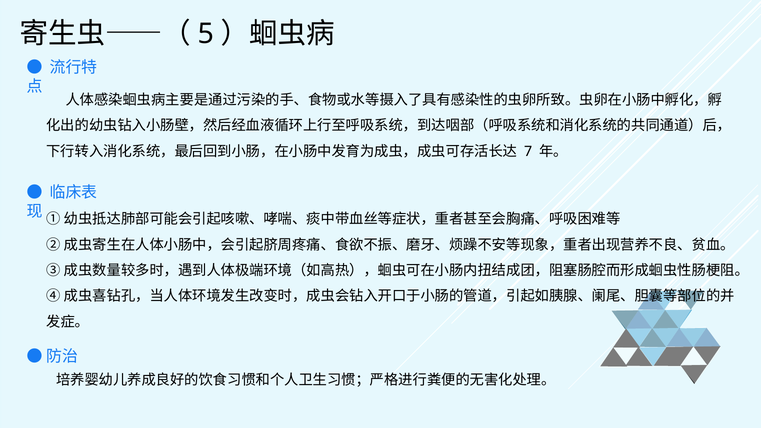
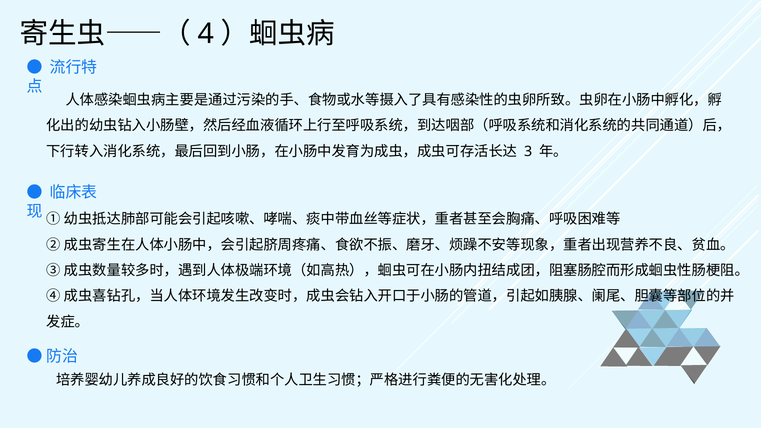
5: 5 -> 4
7: 7 -> 3
